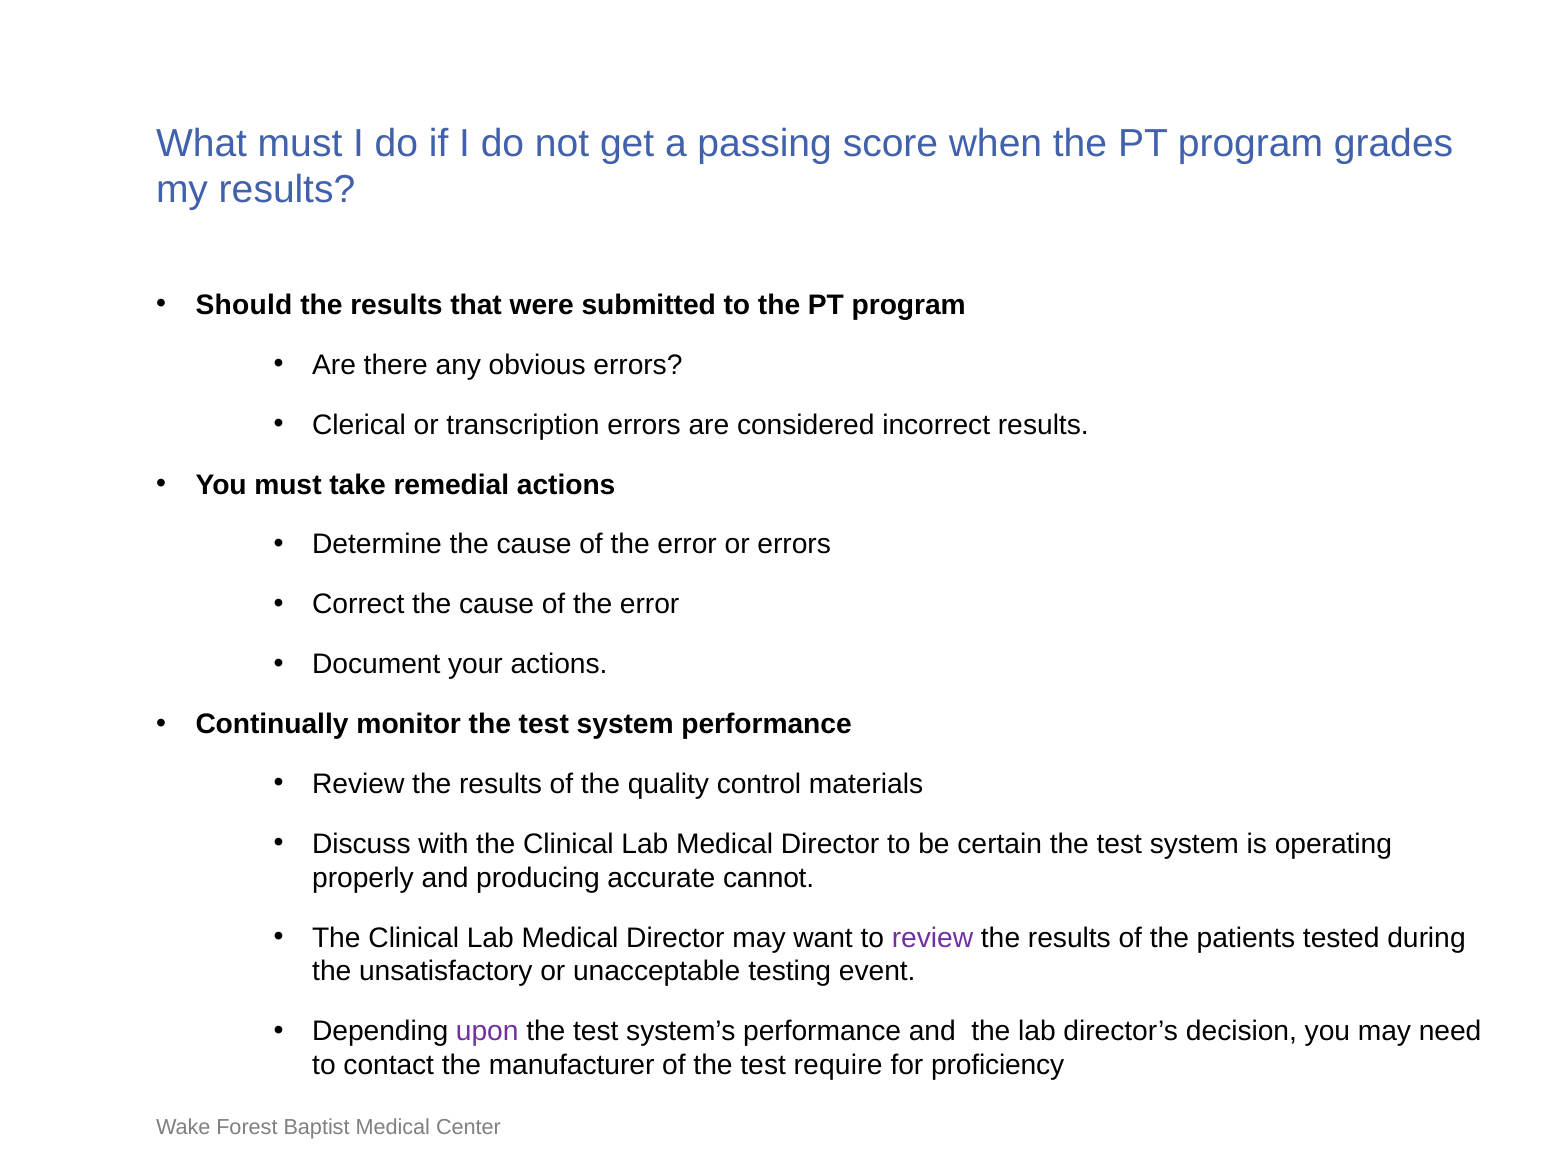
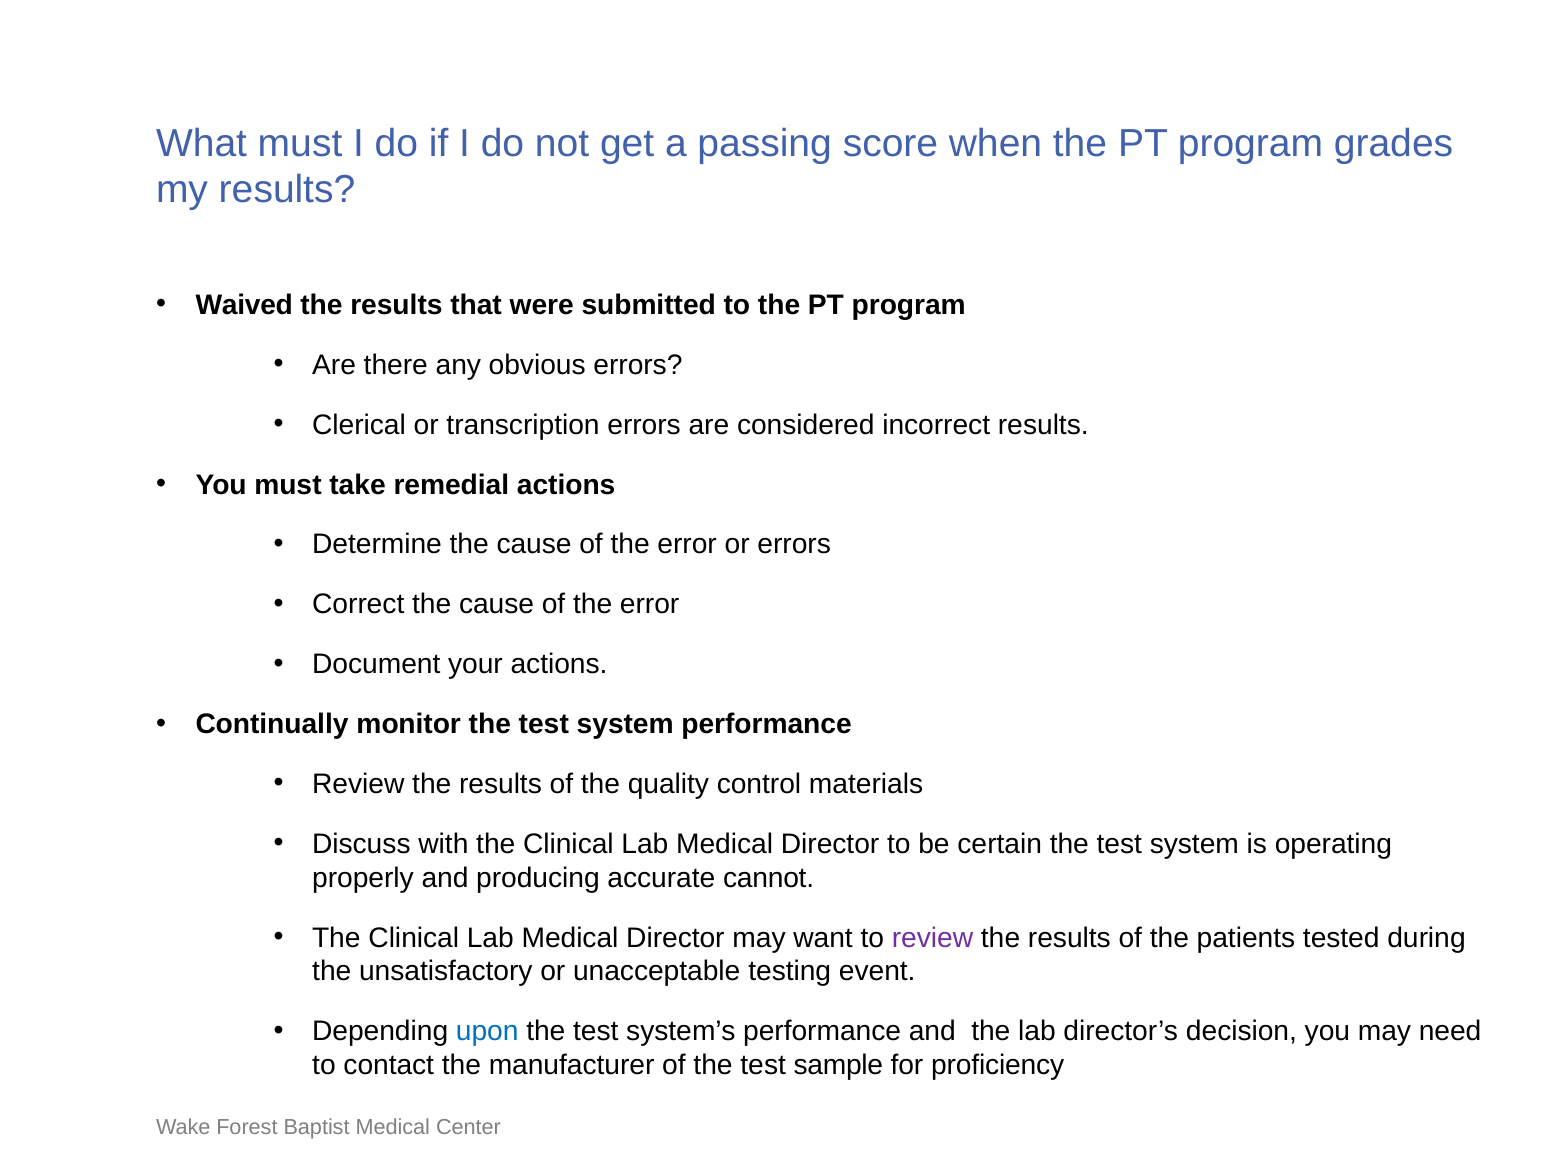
Should: Should -> Waived
upon colour: purple -> blue
require: require -> sample
